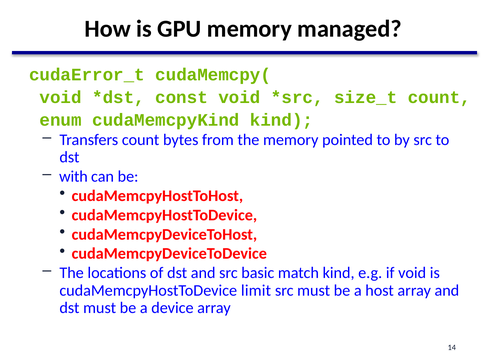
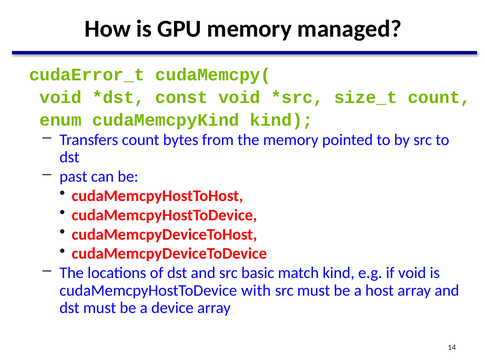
with: with -> past
limit: limit -> with
